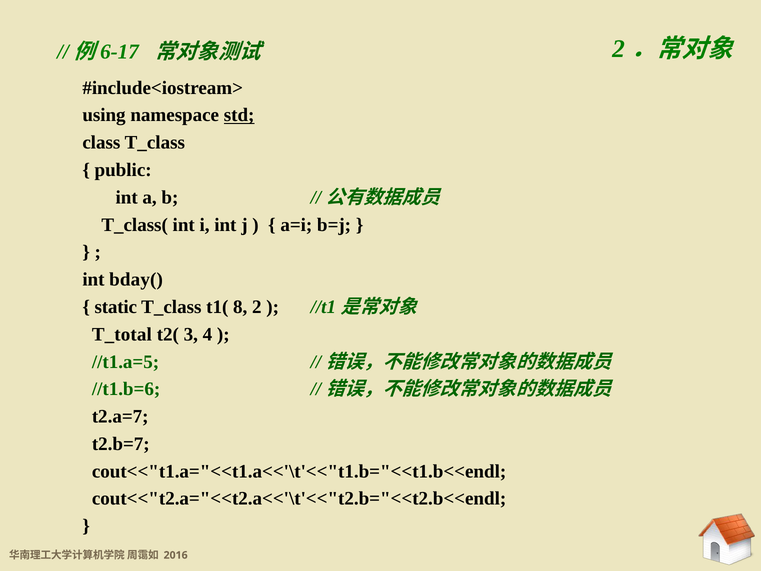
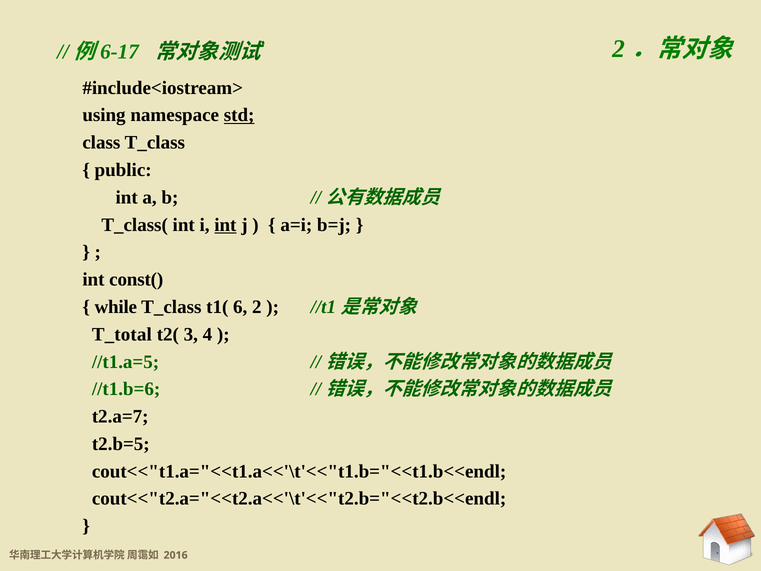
int at (225, 225) underline: none -> present
bday(: bday( -> const(
static: static -> while
8: 8 -> 6
t2.b=7: t2.b=7 -> t2.b=5
